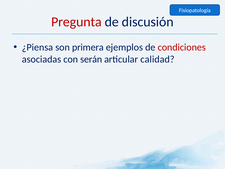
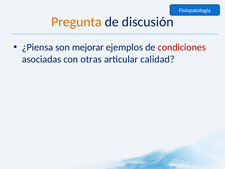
Pregunta colour: red -> orange
primera: primera -> mejorar
serán: serán -> otras
